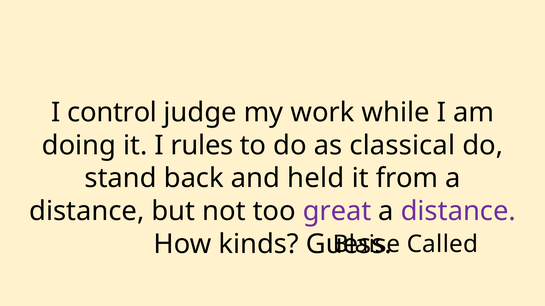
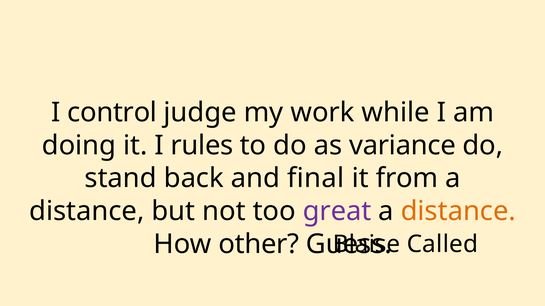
classical: classical -> variance
held: held -> final
distance at (458, 212) colour: purple -> orange
kinds: kinds -> other
